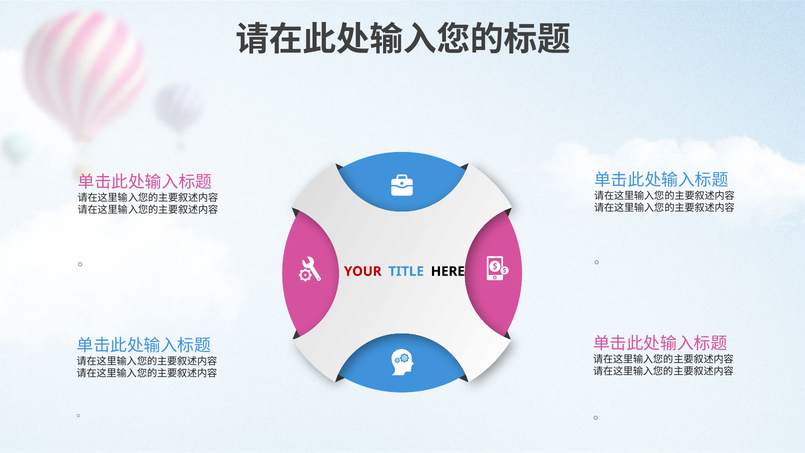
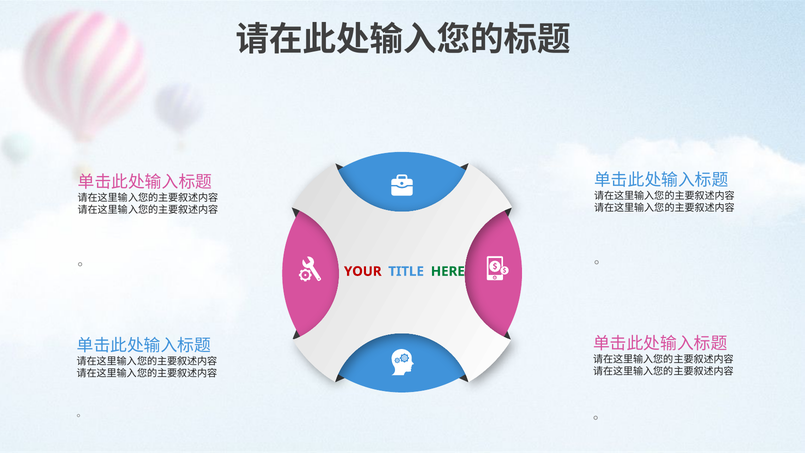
HERE colour: black -> green
